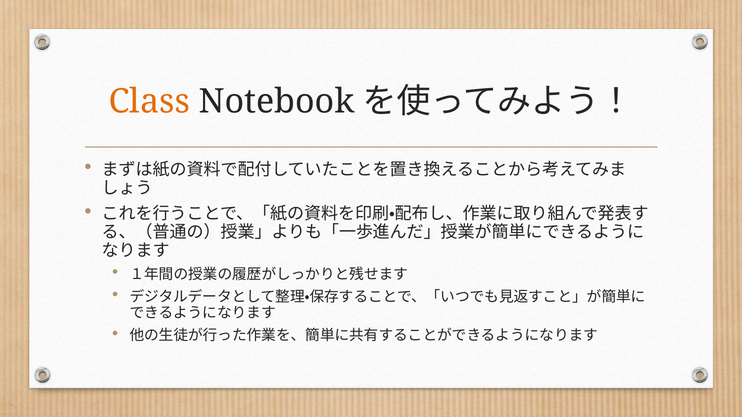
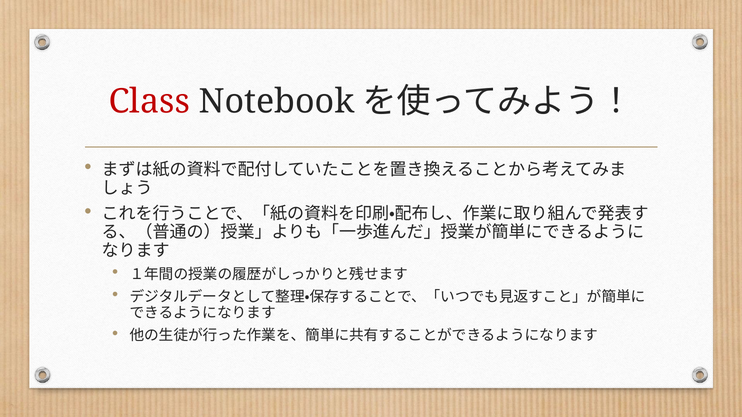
Class colour: orange -> red
